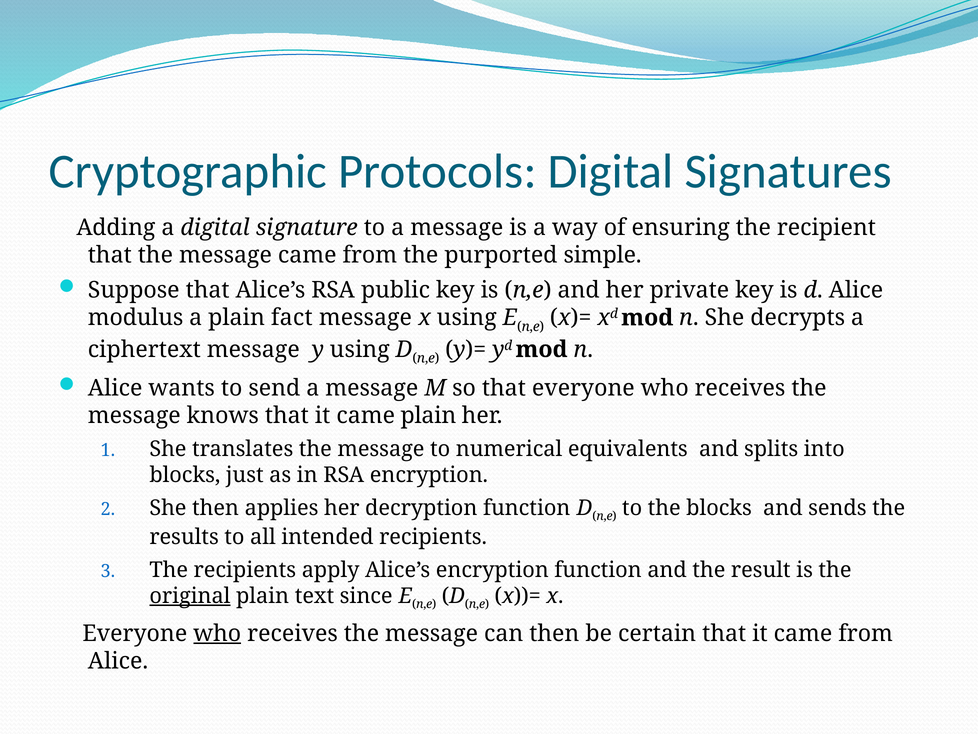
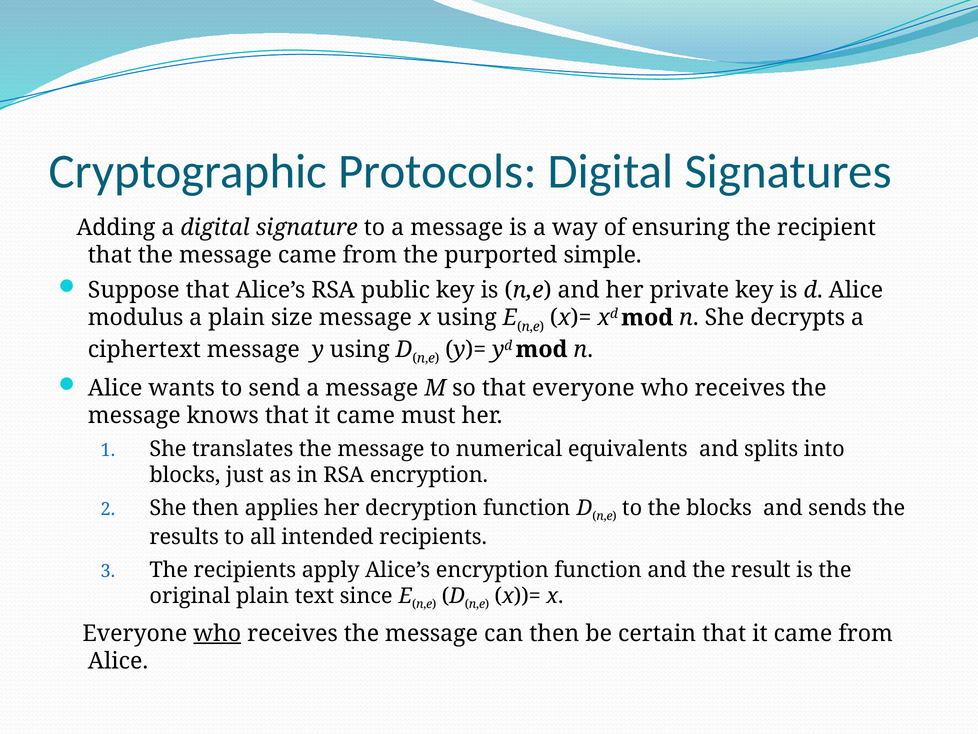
fact: fact -> size
came plain: plain -> must
original underline: present -> none
